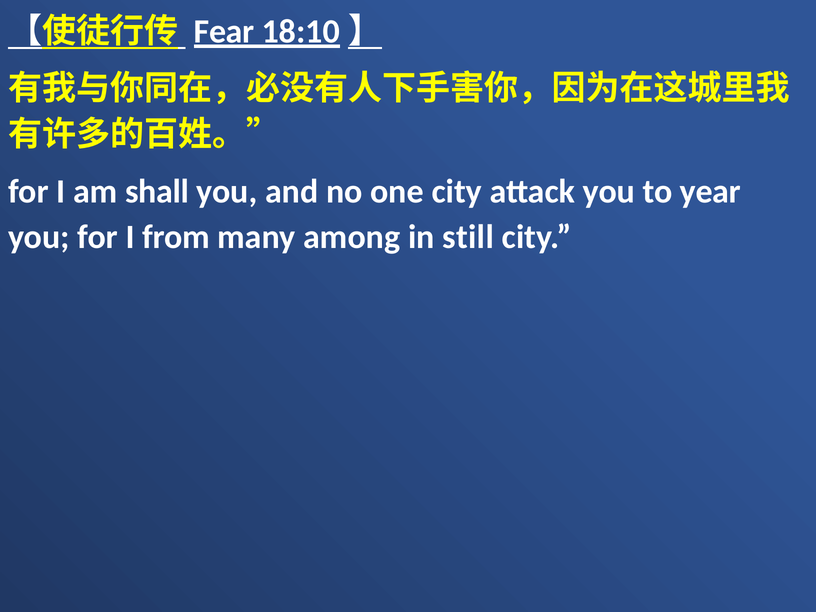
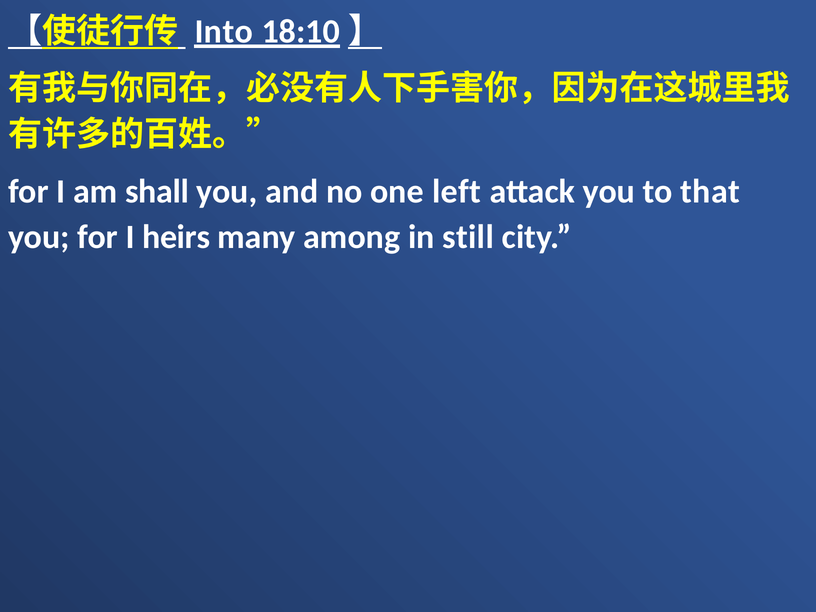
Fear: Fear -> Into
one city: city -> left
year: year -> that
from: from -> heirs
